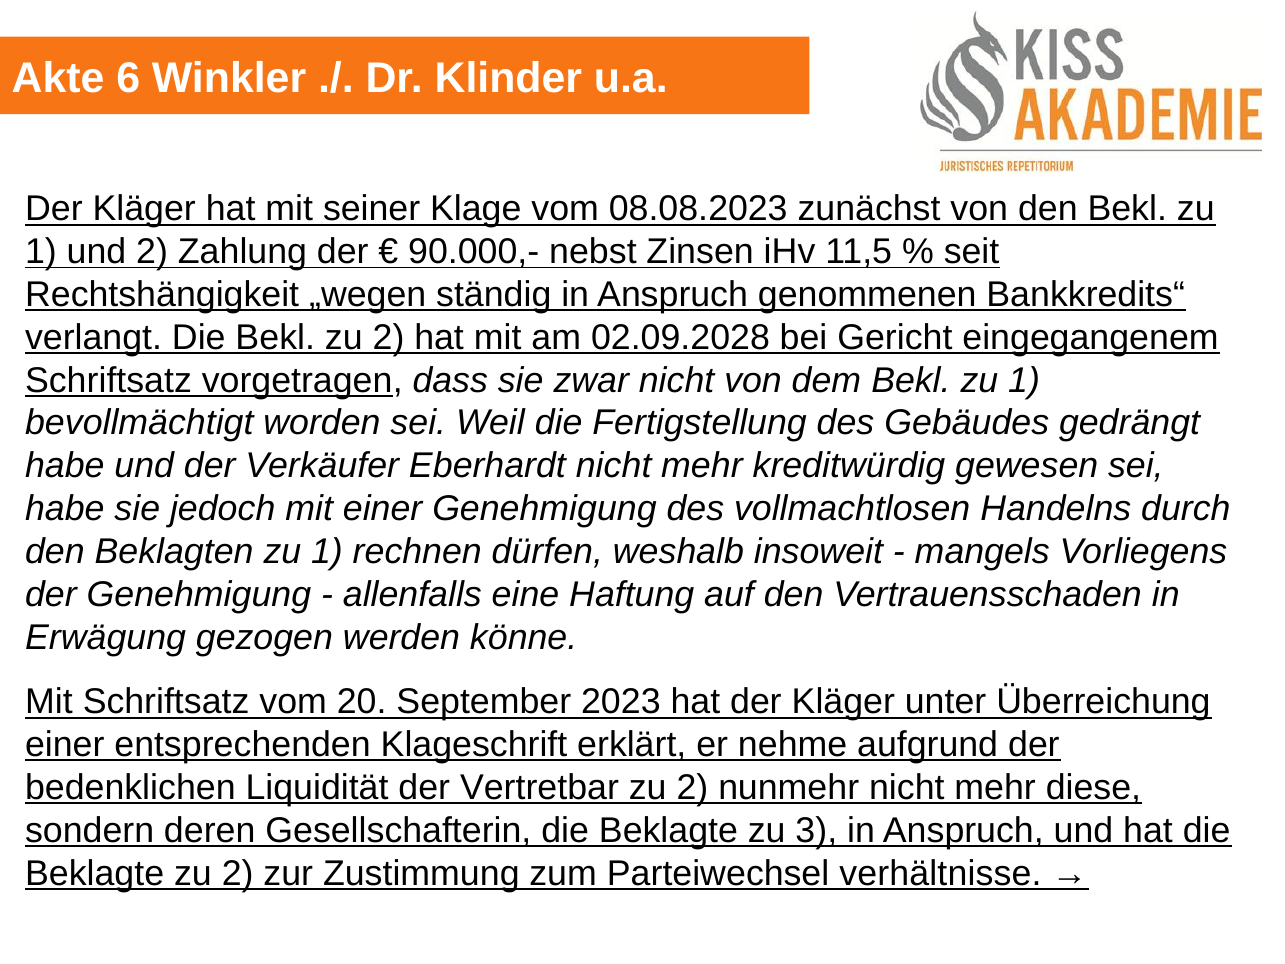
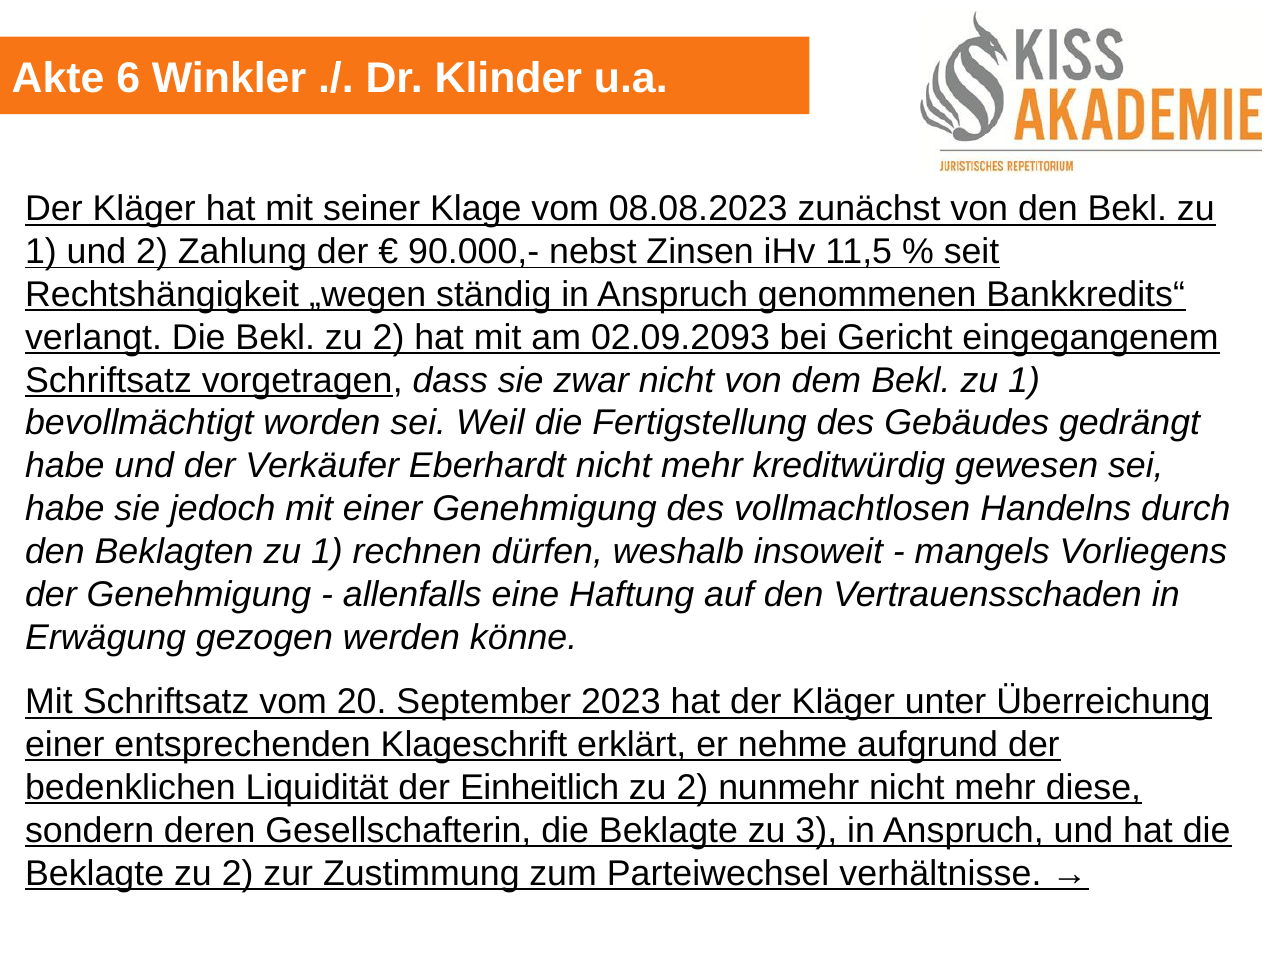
02.09.2028: 02.09.2028 -> 02.09.2093
Vertretbar: Vertretbar -> Einheitlich
